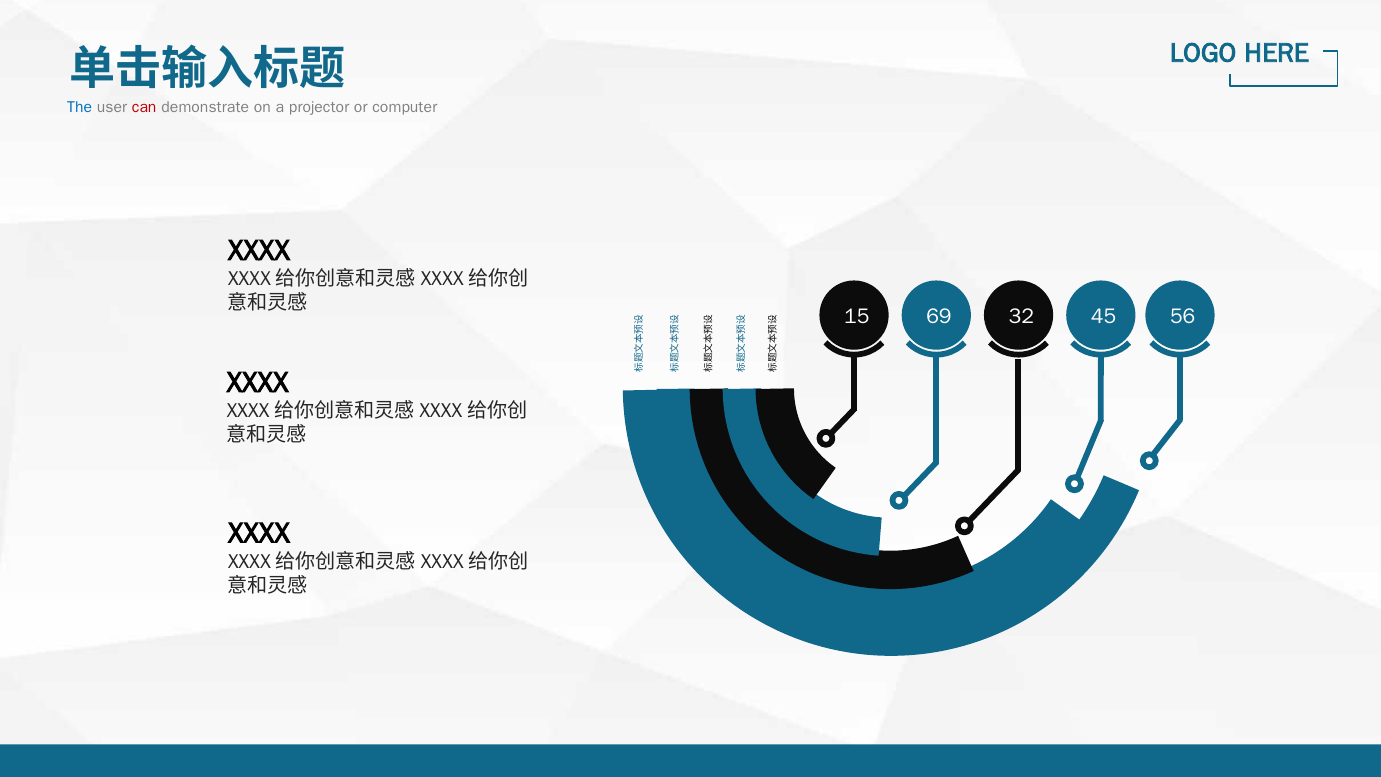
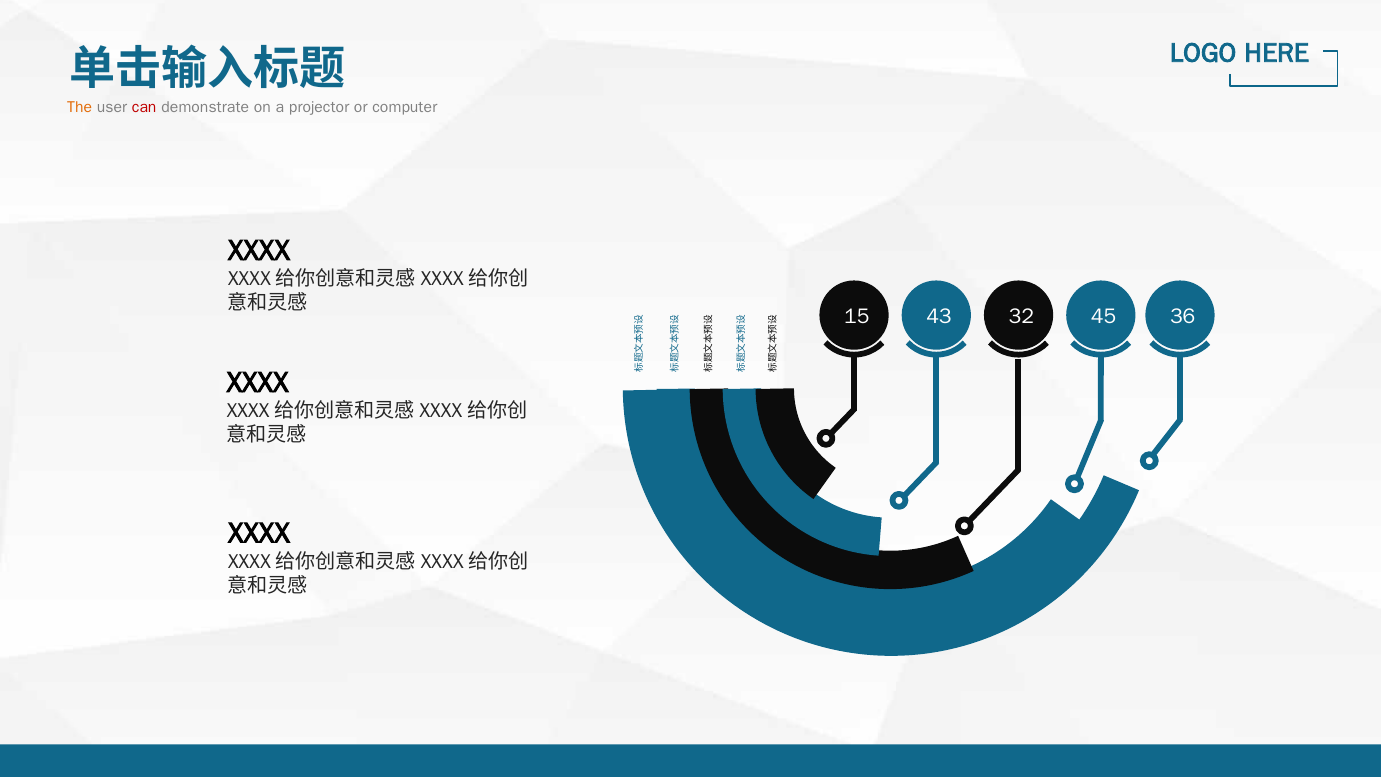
The colour: blue -> orange
69: 69 -> 43
56: 56 -> 36
